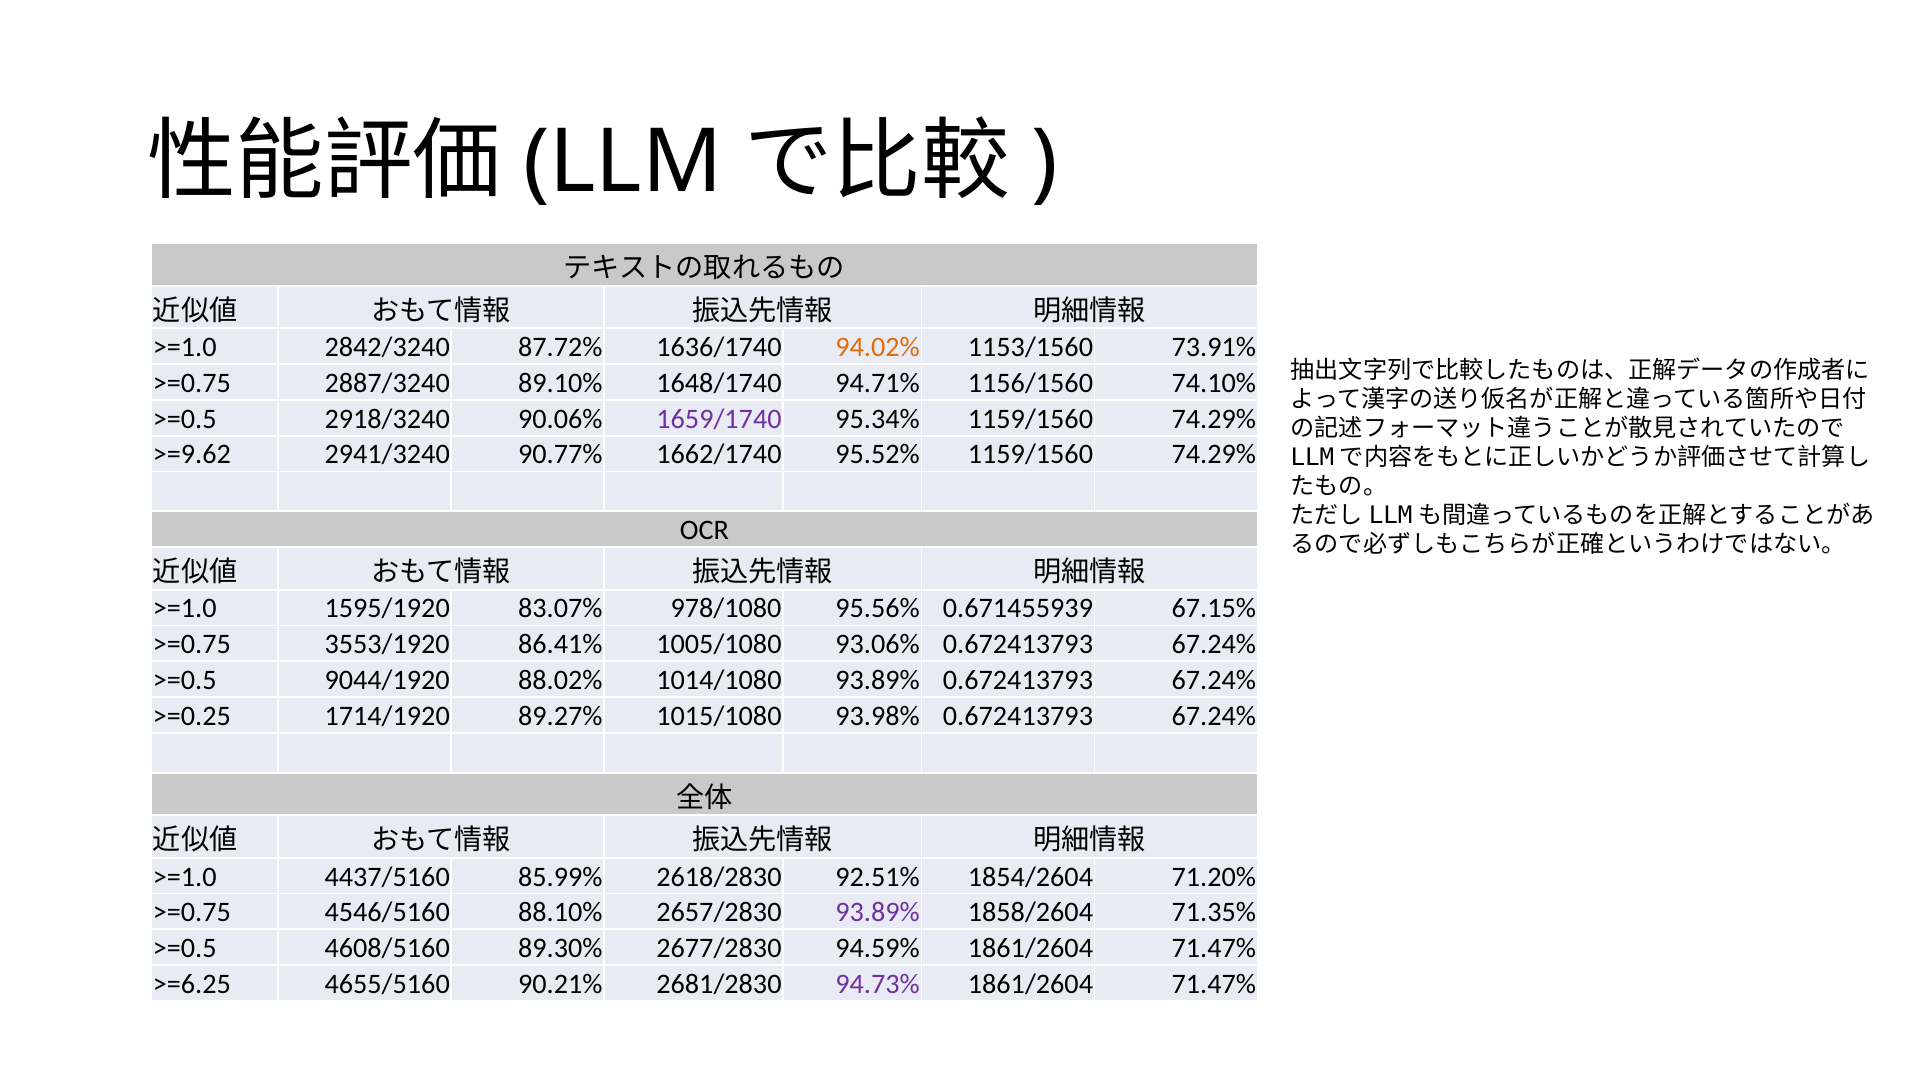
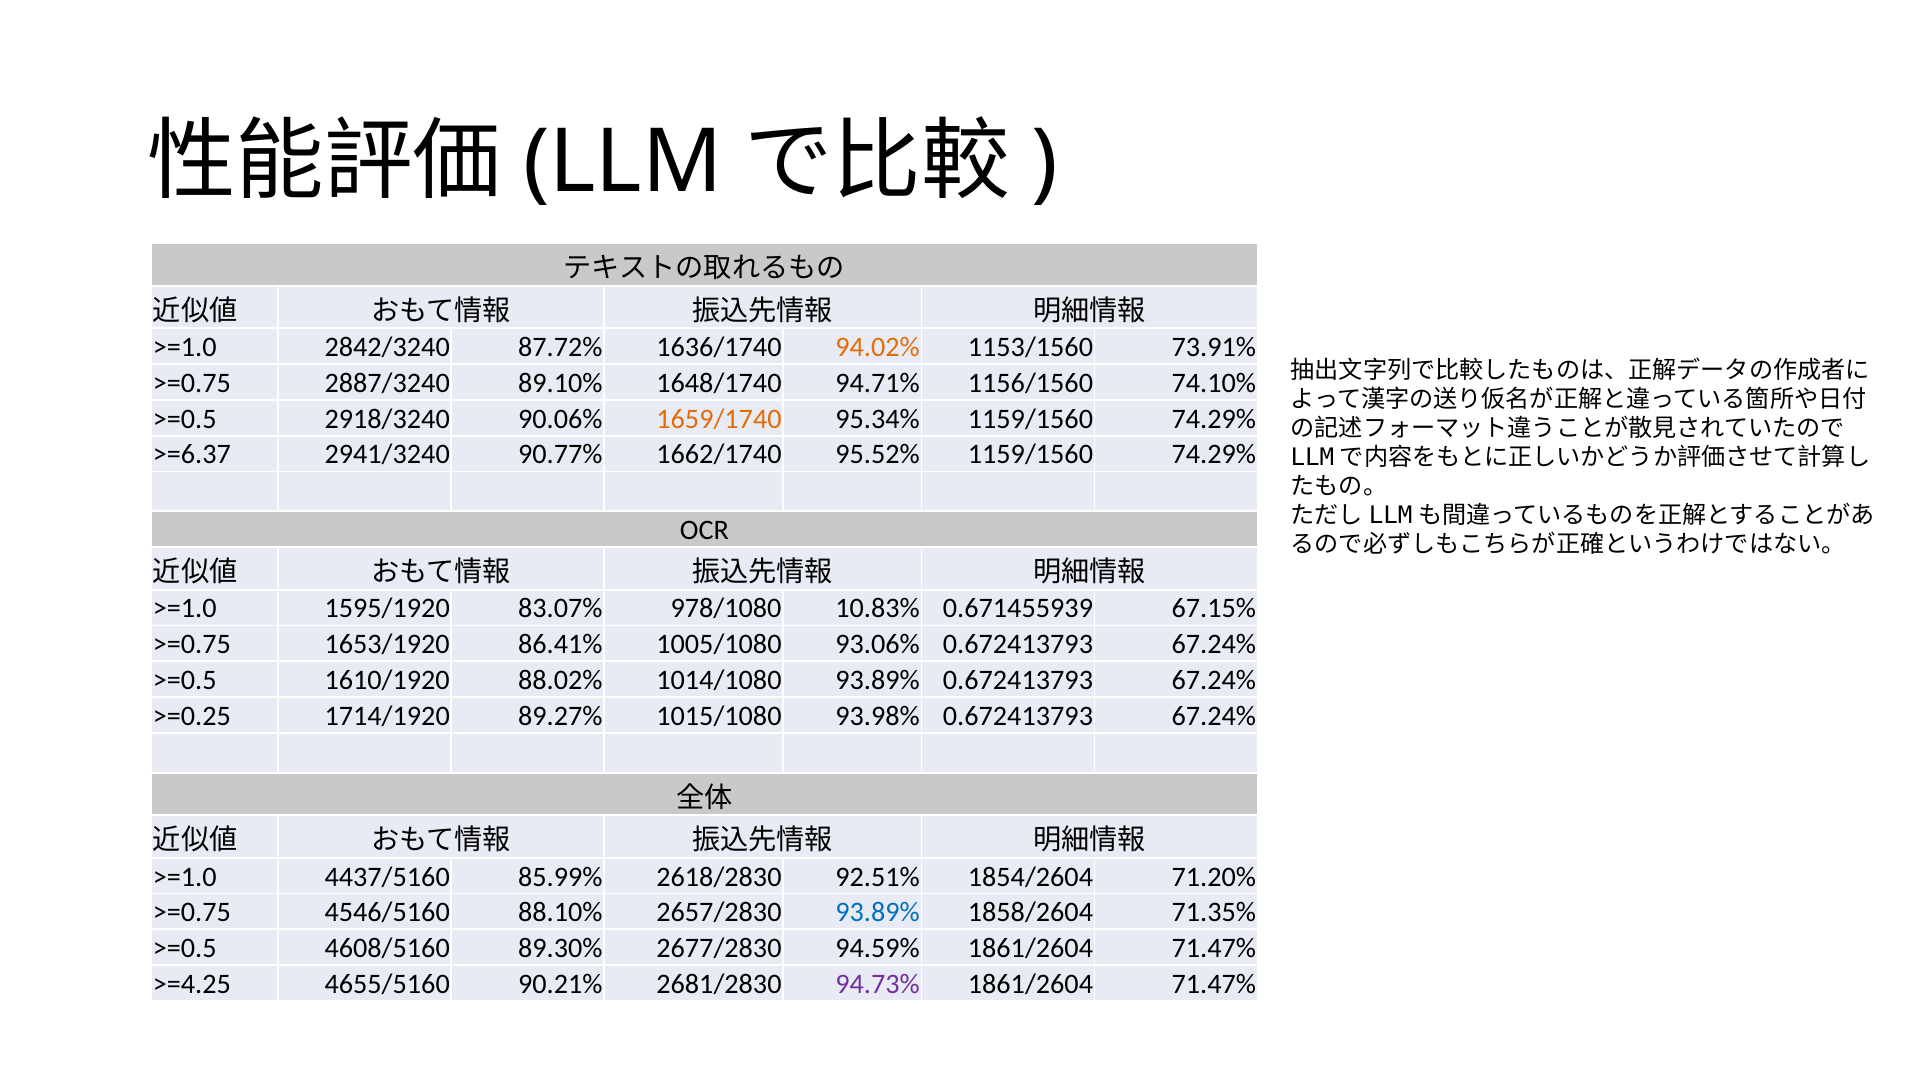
1659/1740 colour: purple -> orange
>=9.62: >=9.62 -> >=6.37
95.56%: 95.56% -> 10.83%
3553/1920: 3553/1920 -> 1653/1920
9044/1920: 9044/1920 -> 1610/1920
93.89% at (878, 912) colour: purple -> blue
>=6.25: >=6.25 -> >=4.25
